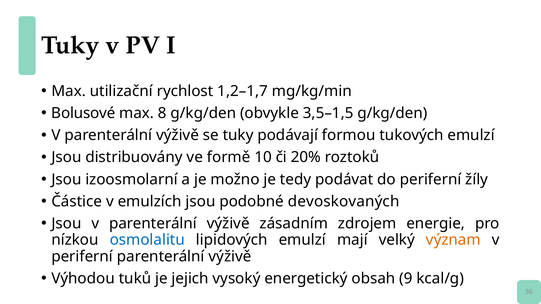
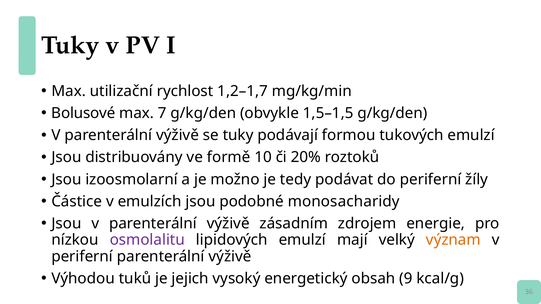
8: 8 -> 7
3,5–1,5: 3,5–1,5 -> 1,5–1,5
devoskovaných: devoskovaných -> monosacharidy
osmolalitu colour: blue -> purple
